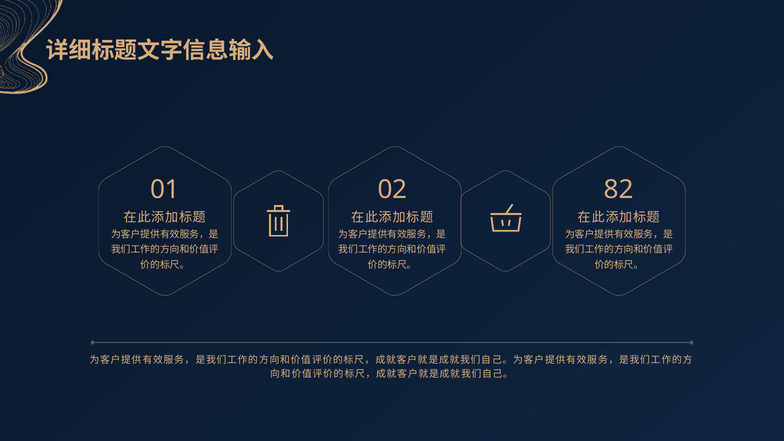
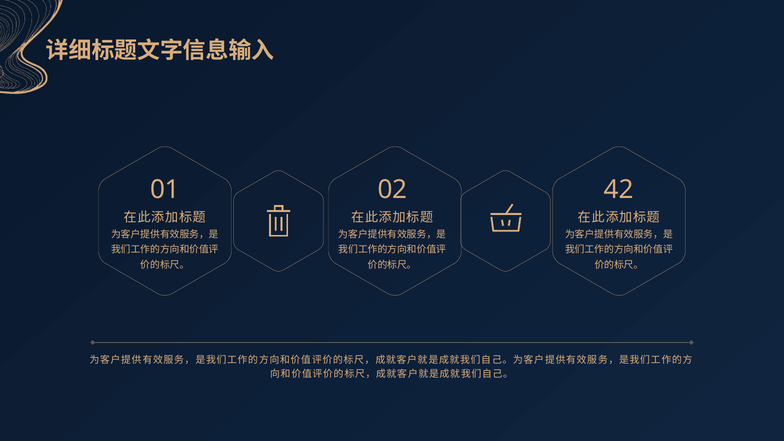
82: 82 -> 42
